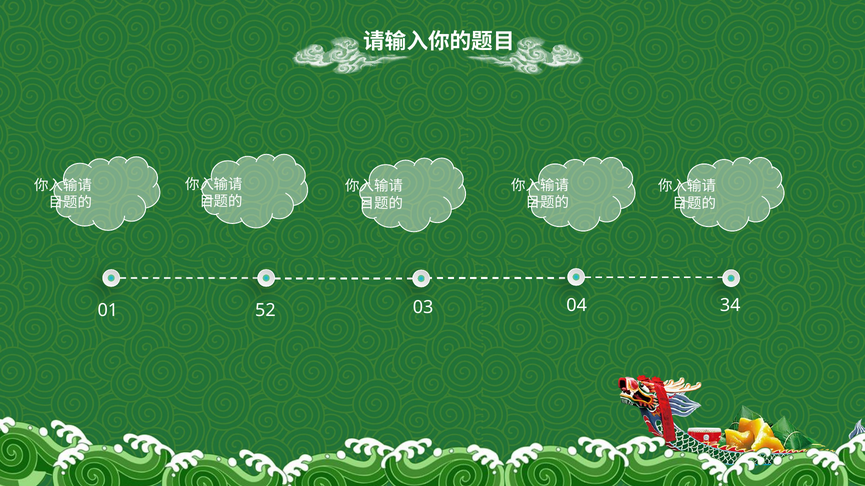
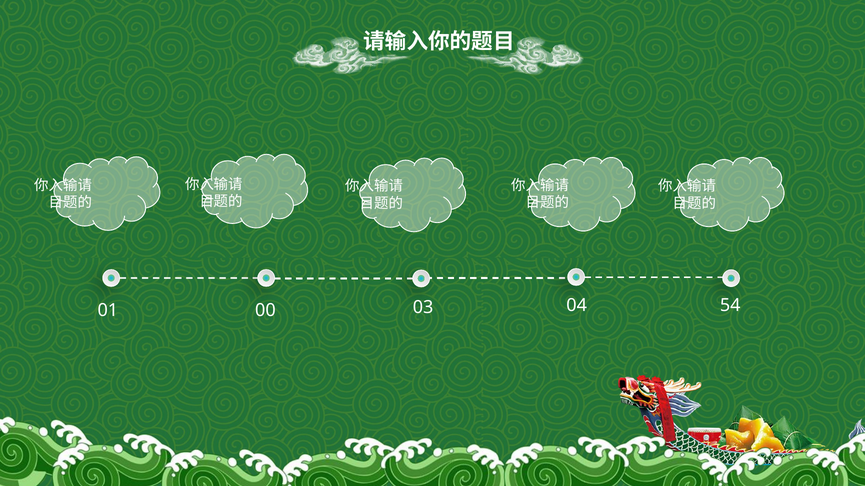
52: 52 -> 00
34: 34 -> 54
